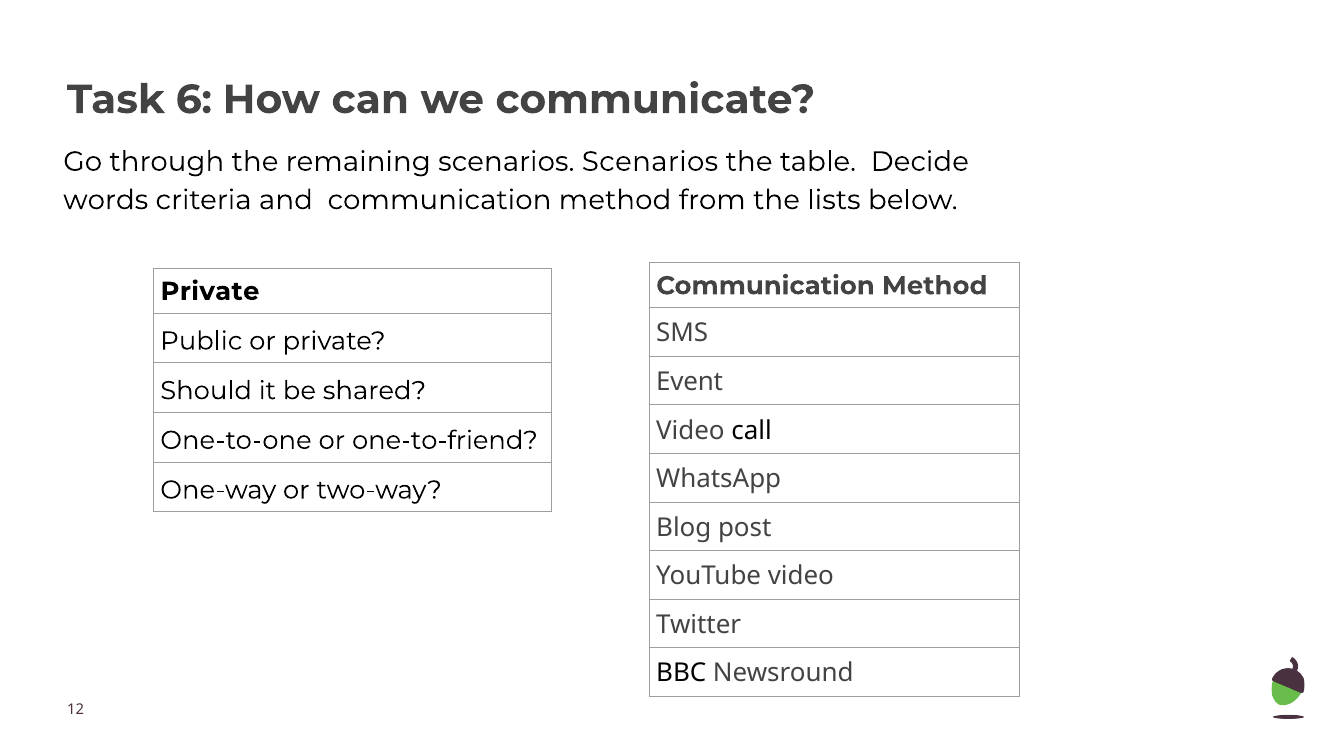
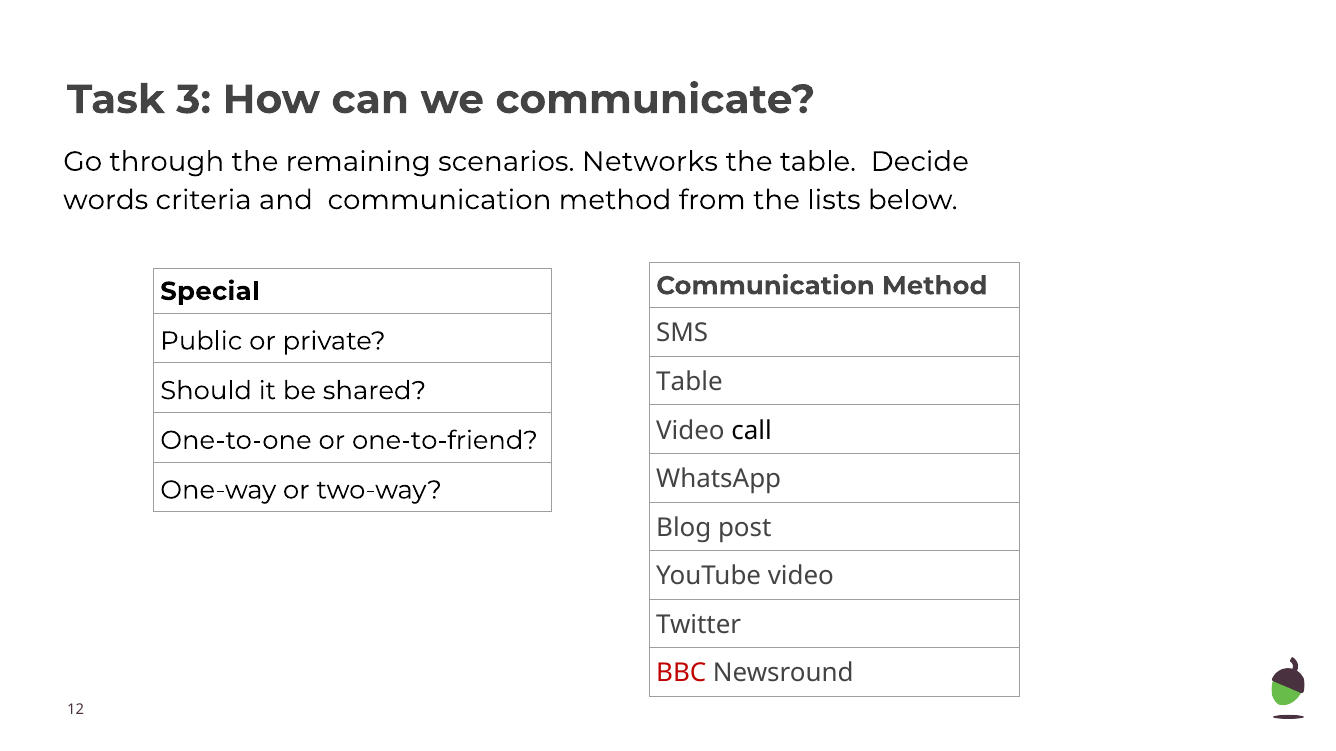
6: 6 -> 3
scenarios Scenarios: Scenarios -> Networks
Private at (210, 292): Private -> Special
Event at (690, 382): Event -> Table
BBC colour: black -> red
